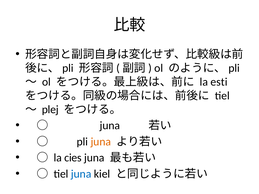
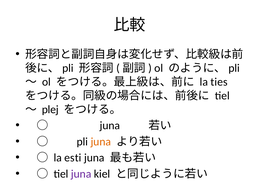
esti: esti -> ties
cies: cies -> esti
juna at (81, 174) colour: blue -> purple
